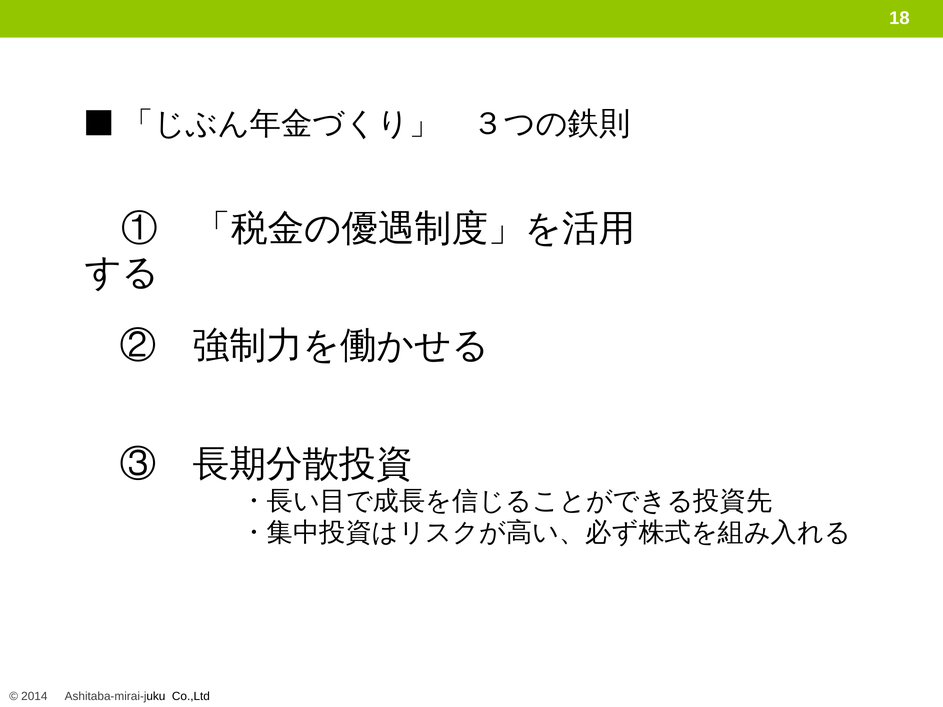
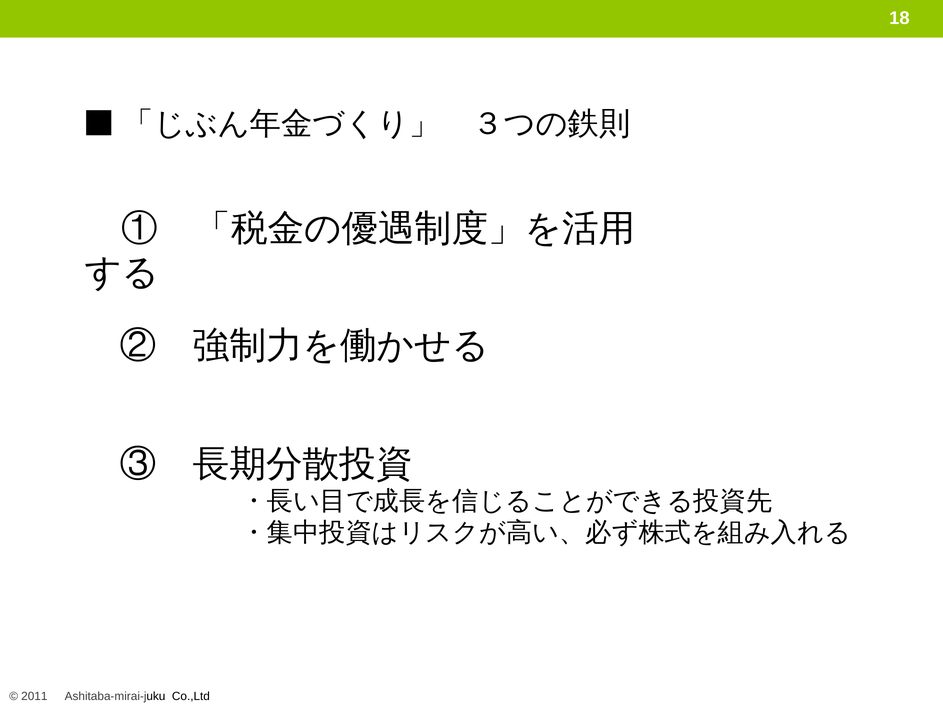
2014: 2014 -> 2011
